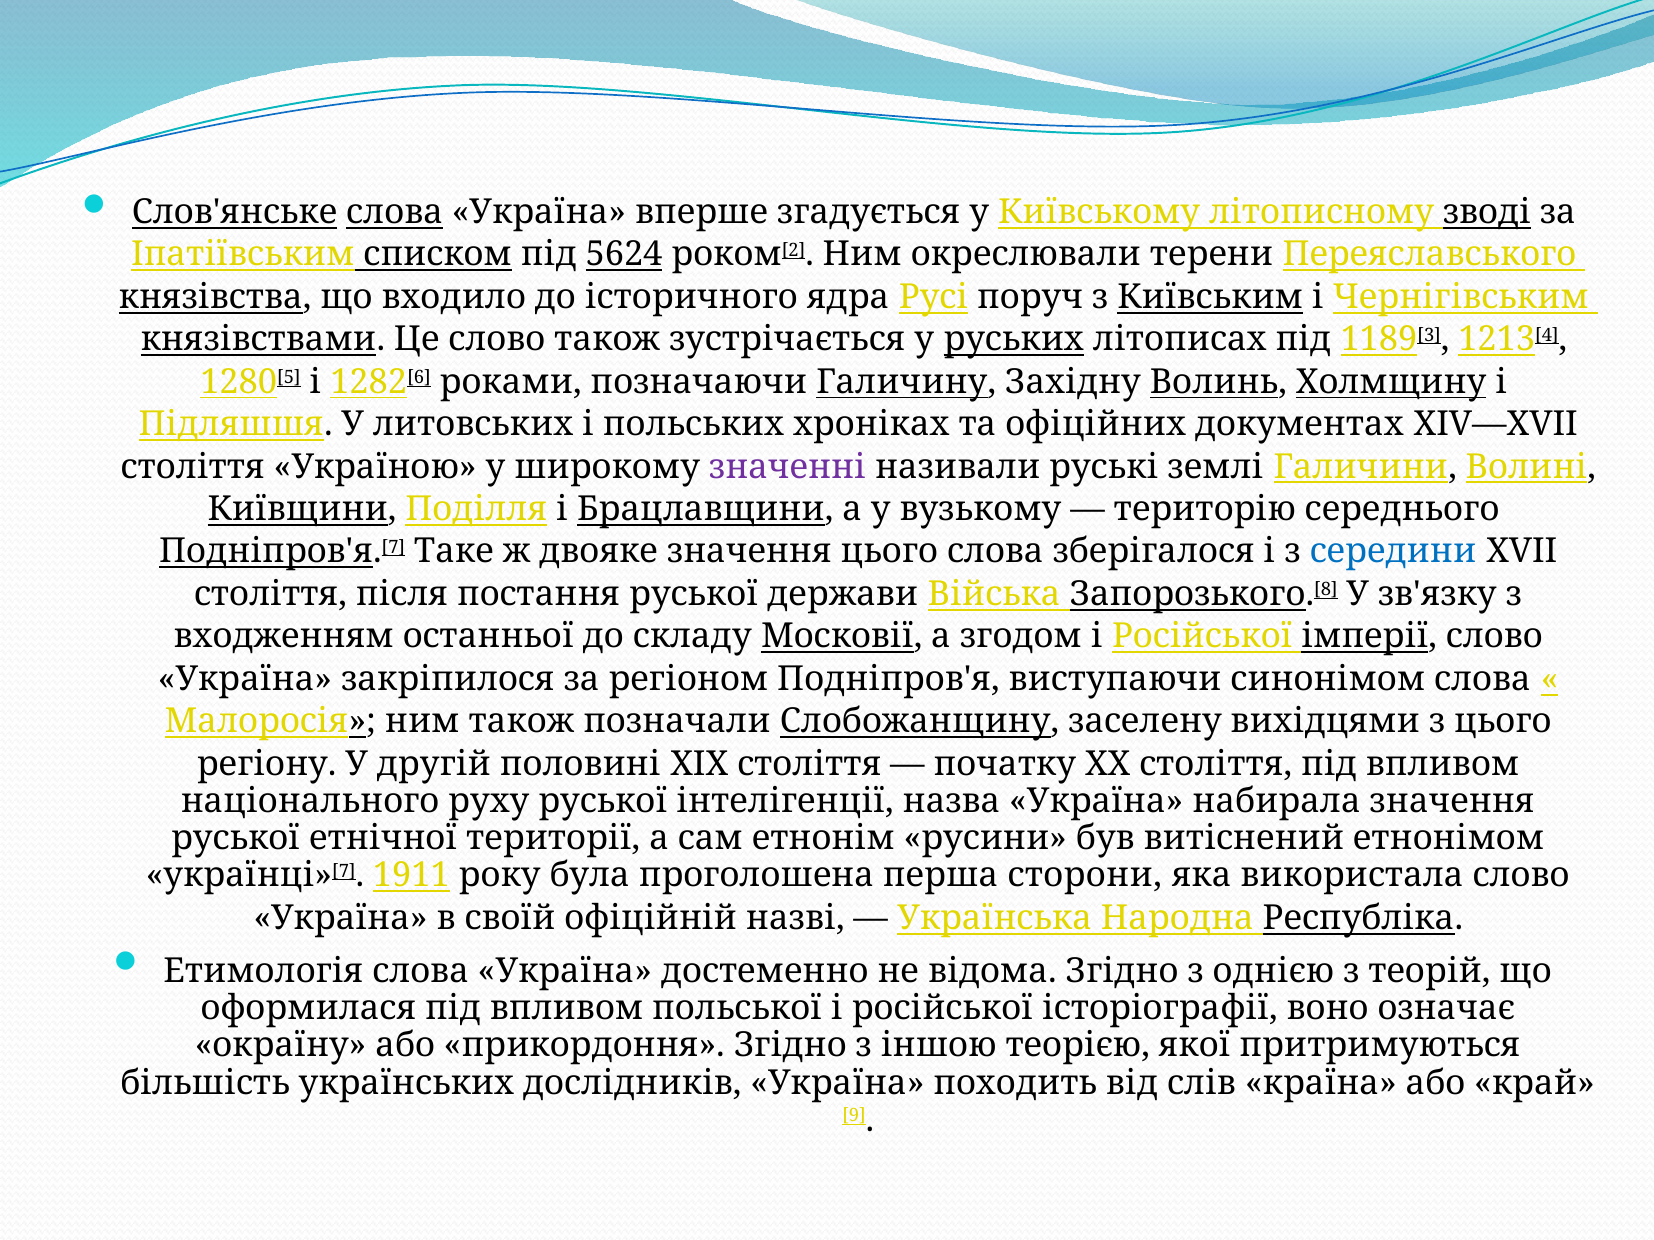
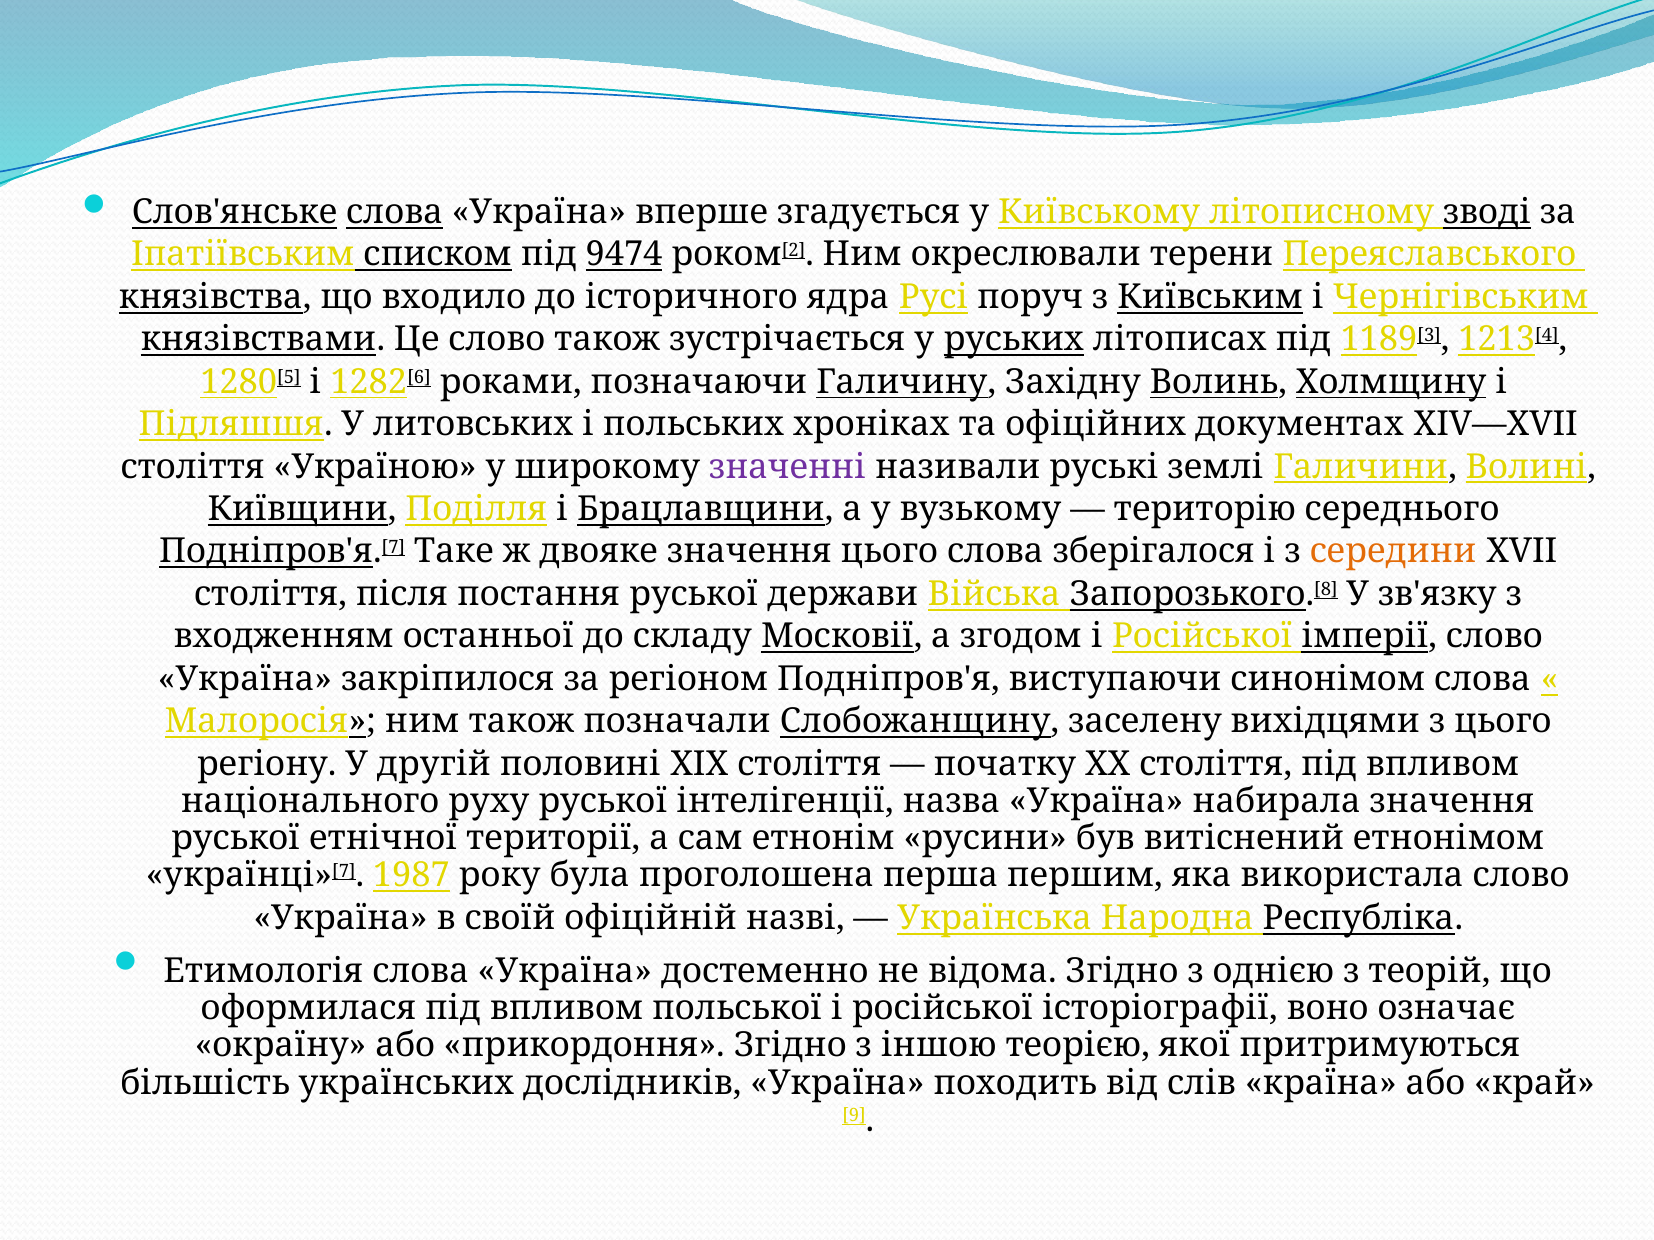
5624: 5624 -> 9474
середини colour: blue -> orange
1911: 1911 -> 1987
сторони: сторони -> першим
